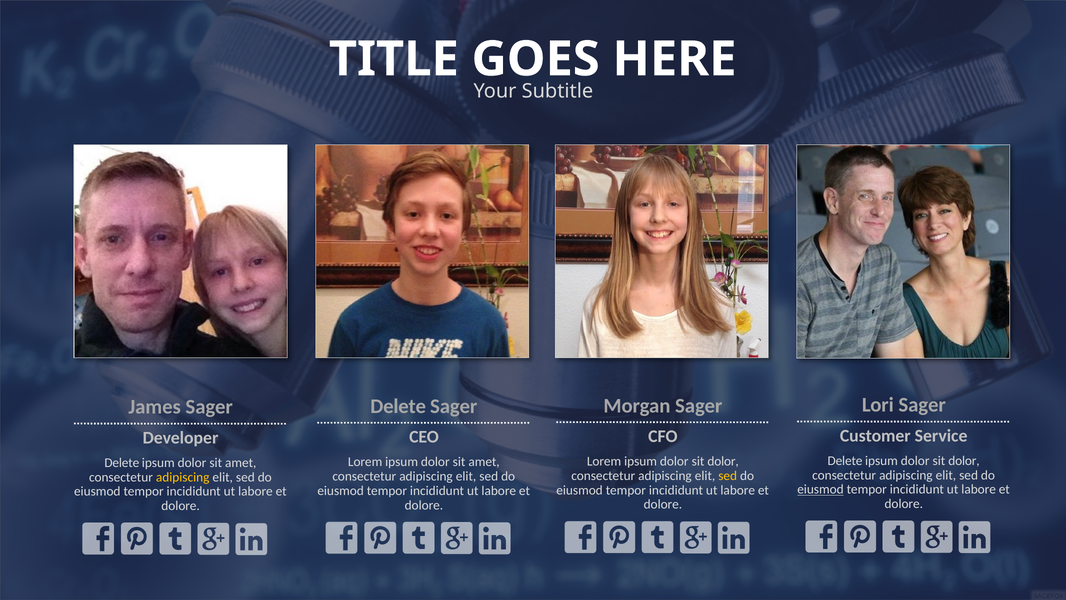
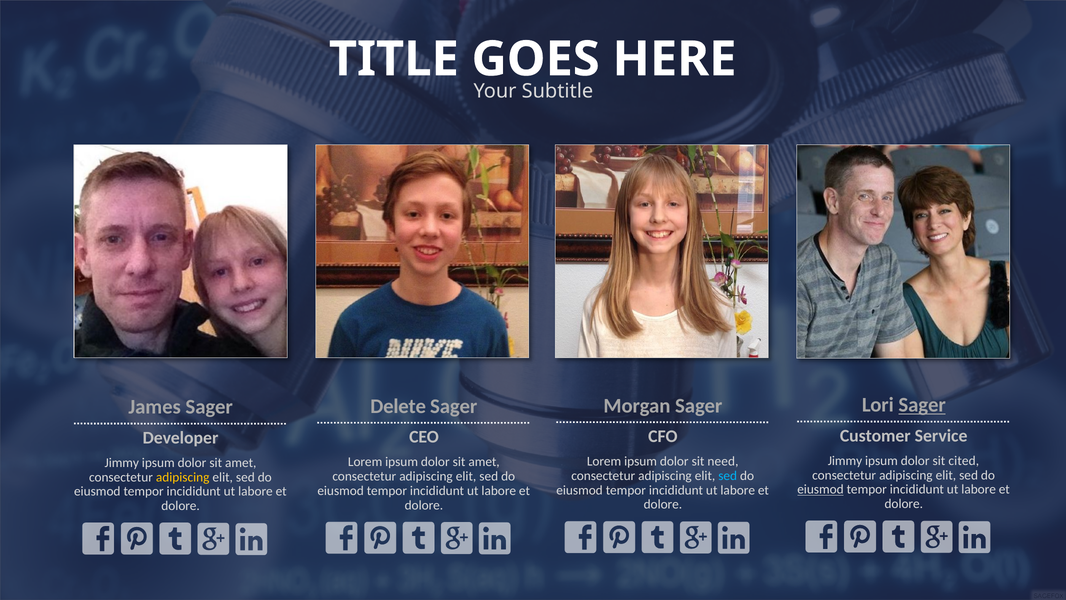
Sager at (922, 405) underline: none -> present
Delete at (845, 460): Delete -> Jimmy
dolor at (964, 460): dolor -> cited
dolor at (723, 461): dolor -> need
Delete at (122, 462): Delete -> Jimmy
sed at (728, 475) colour: yellow -> light blue
